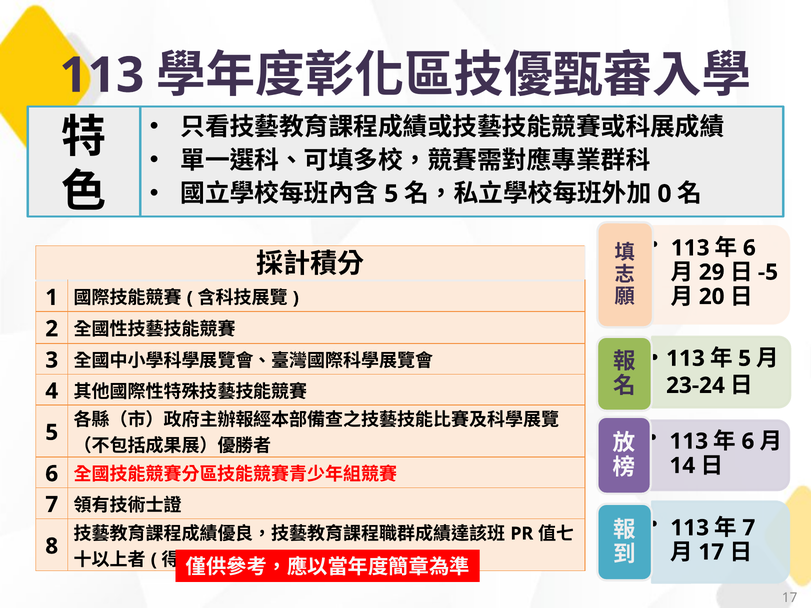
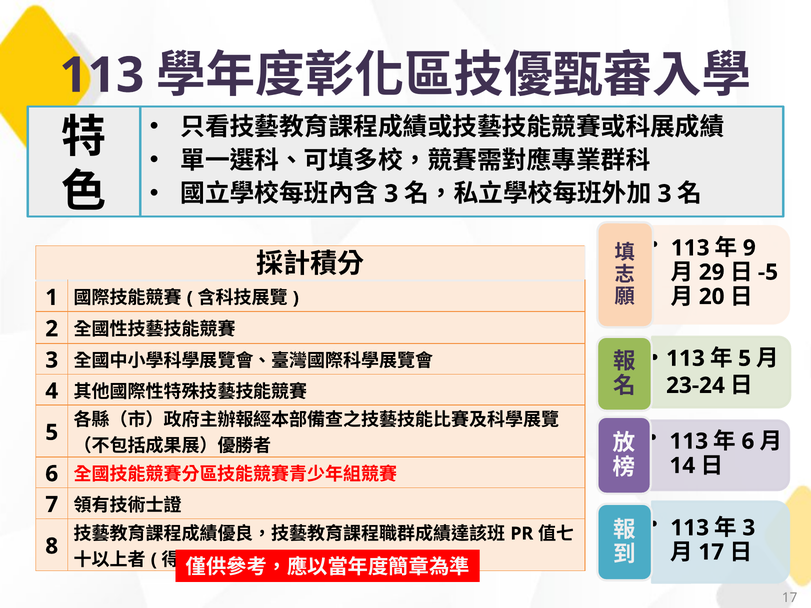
5 at (391, 194): 5 -> 3
0 at (664, 194): 0 -> 3
6 at (749, 248): 6 -> 9
7 at (749, 528): 7 -> 3
